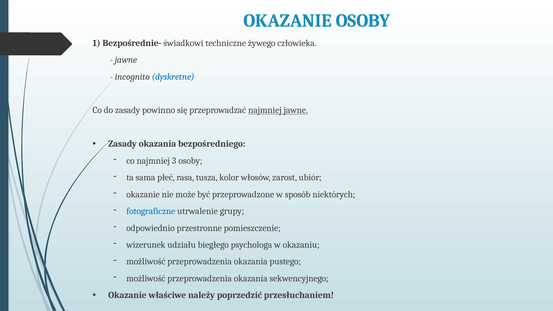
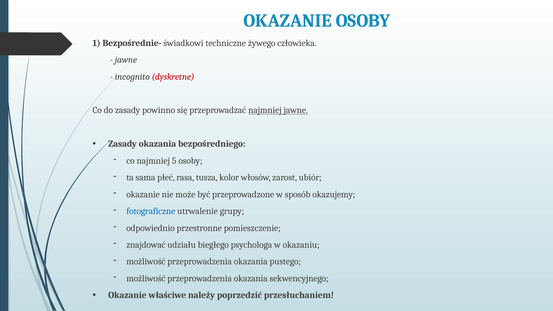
dyskretne colour: blue -> red
3: 3 -> 5
niektórych: niektórych -> okazujemy
wizerunek: wizerunek -> znajdować
